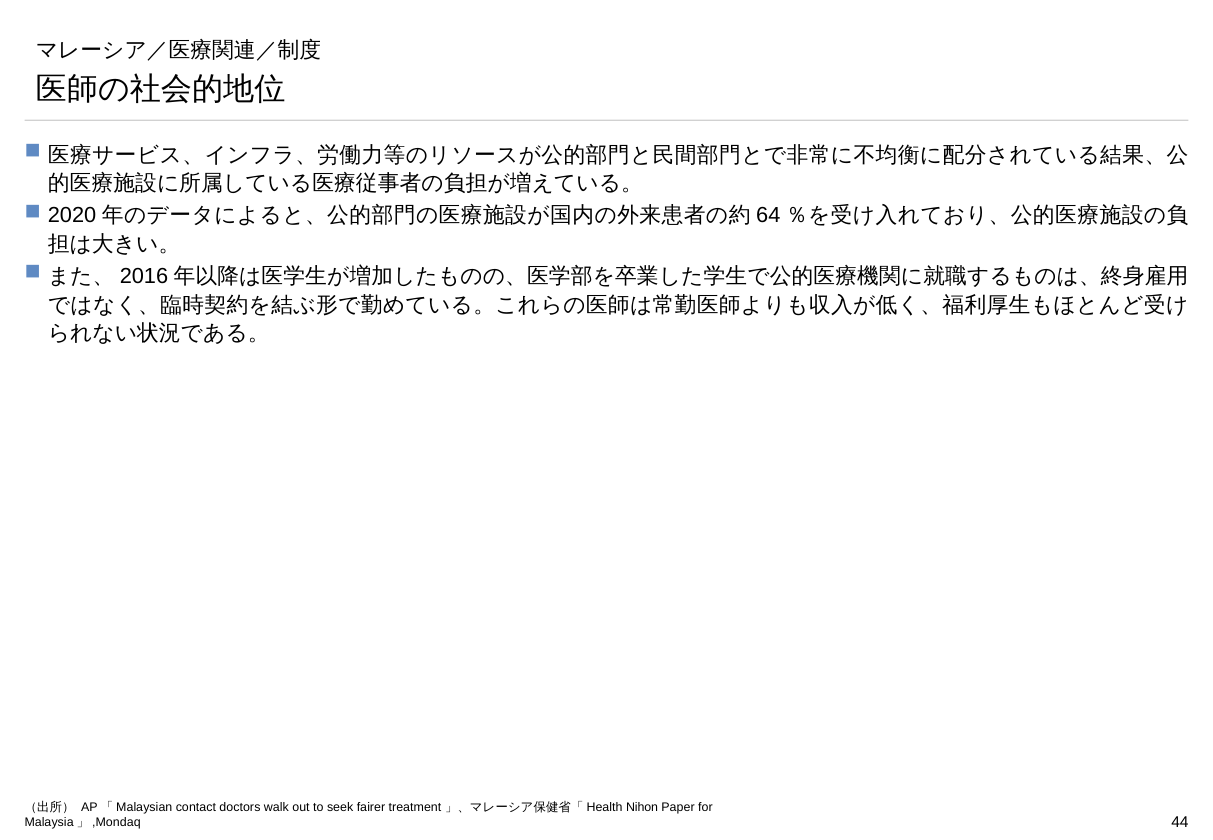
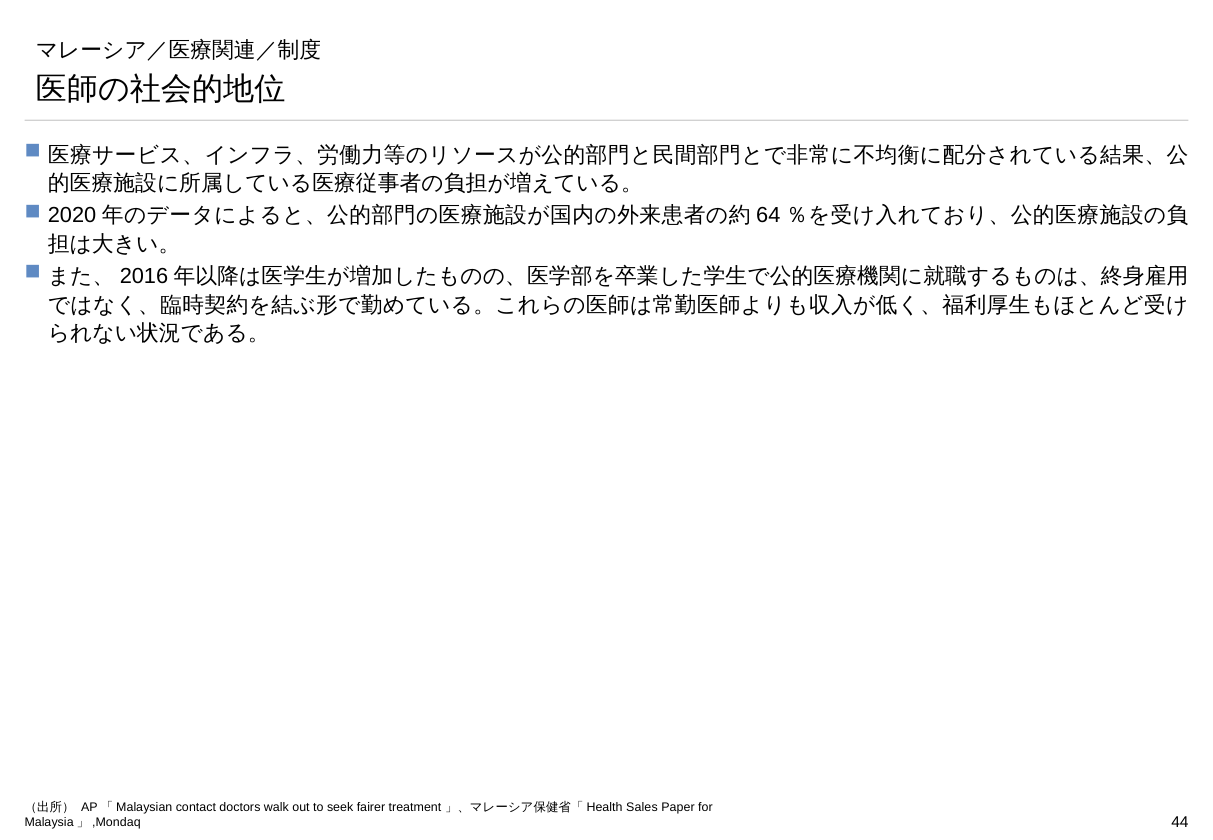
Nihon: Nihon -> Sales
